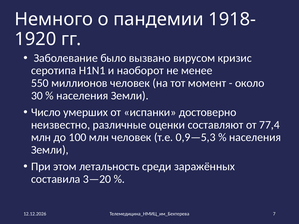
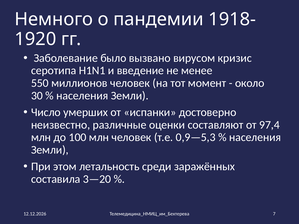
наоборот: наоборот -> введение
77,4: 77,4 -> 97,4
